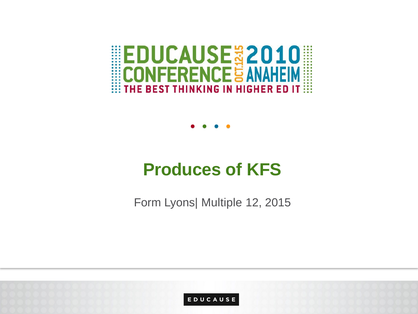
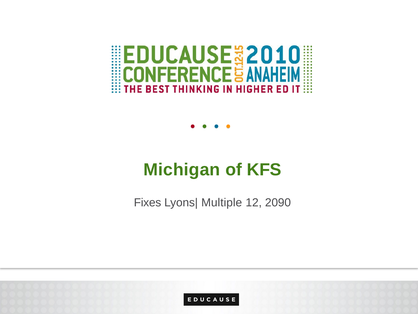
Produces: Produces -> Michigan
Form: Form -> Fixes
2015: 2015 -> 2090
